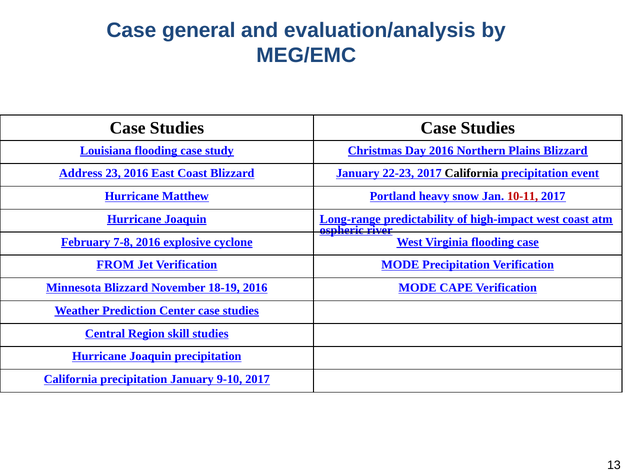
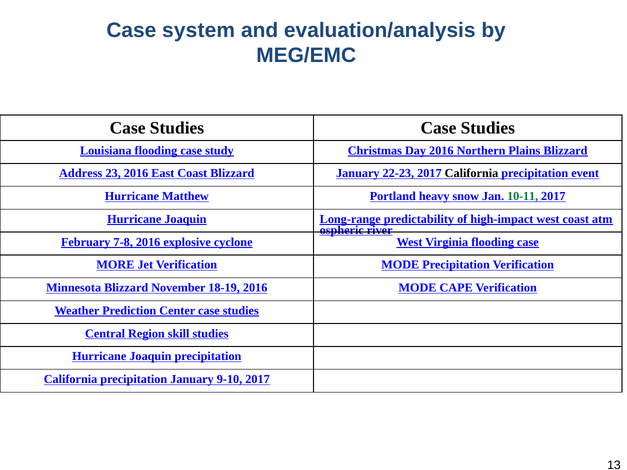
general: general -> system
10-11 colour: red -> green
FROM: FROM -> MORE
